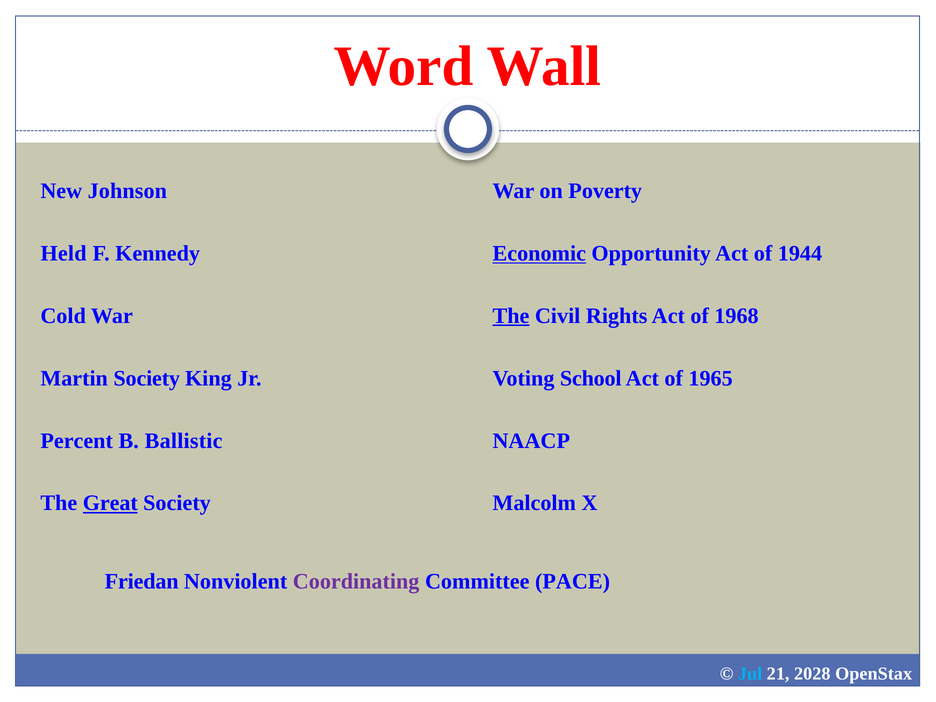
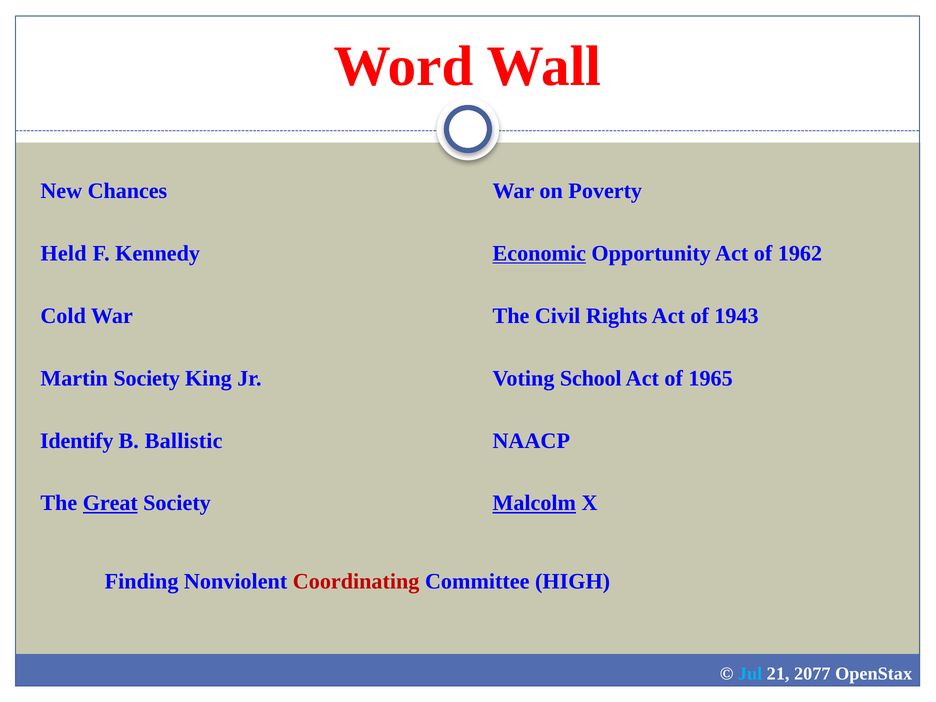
Johnson: Johnson -> Chances
1944: 1944 -> 1962
The at (511, 316) underline: present -> none
1968: 1968 -> 1943
Percent: Percent -> Identify
Malcolm underline: none -> present
Friedan: Friedan -> Finding
Coordinating colour: purple -> red
PACE: PACE -> HIGH
2028: 2028 -> 2077
